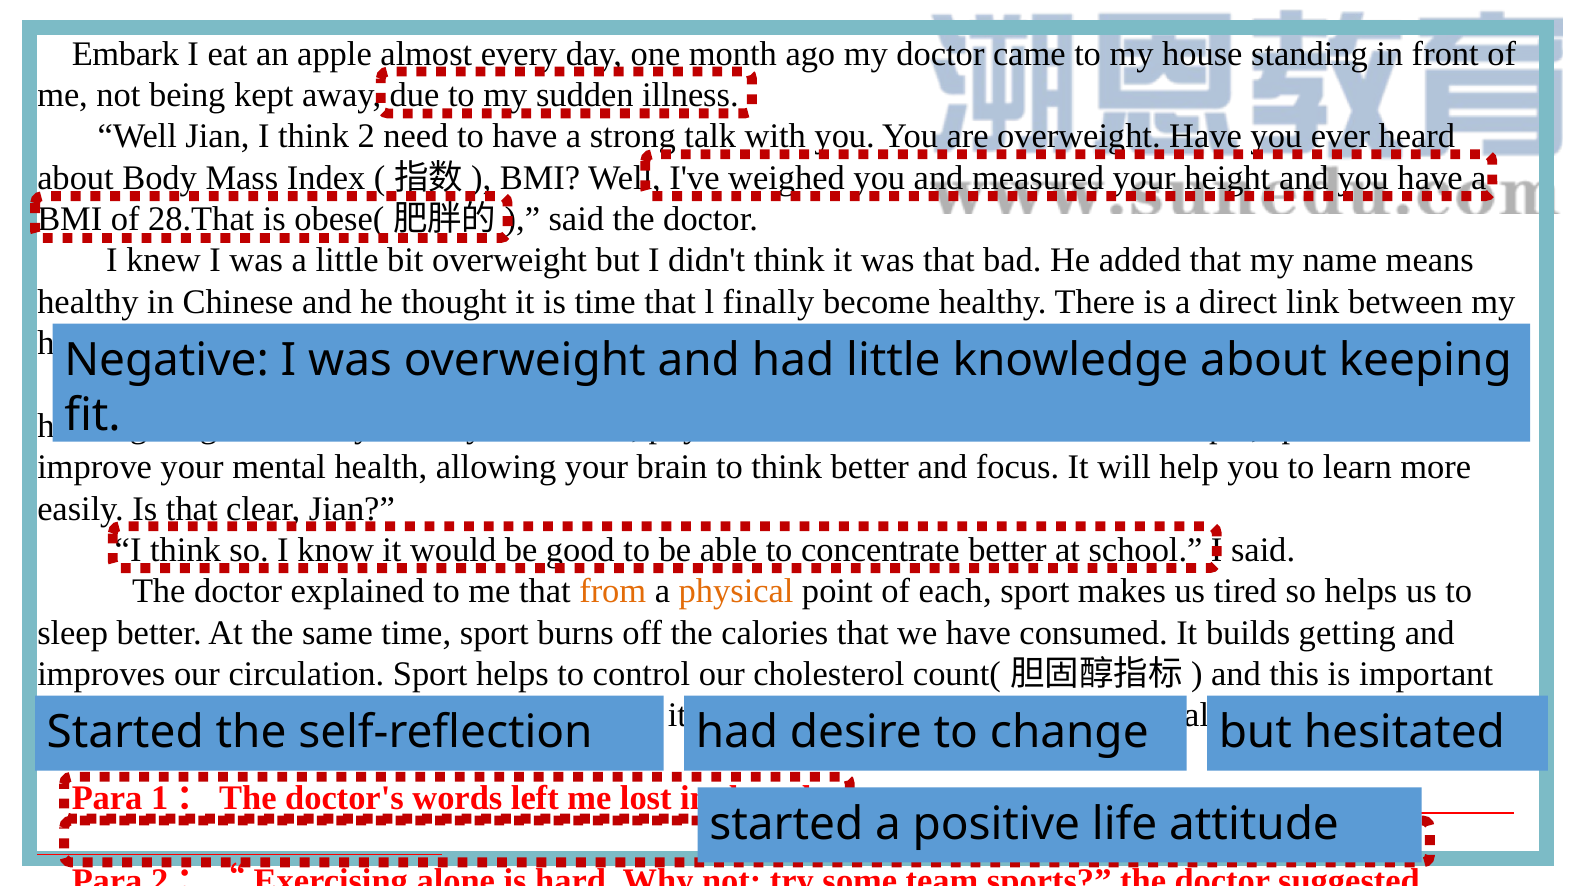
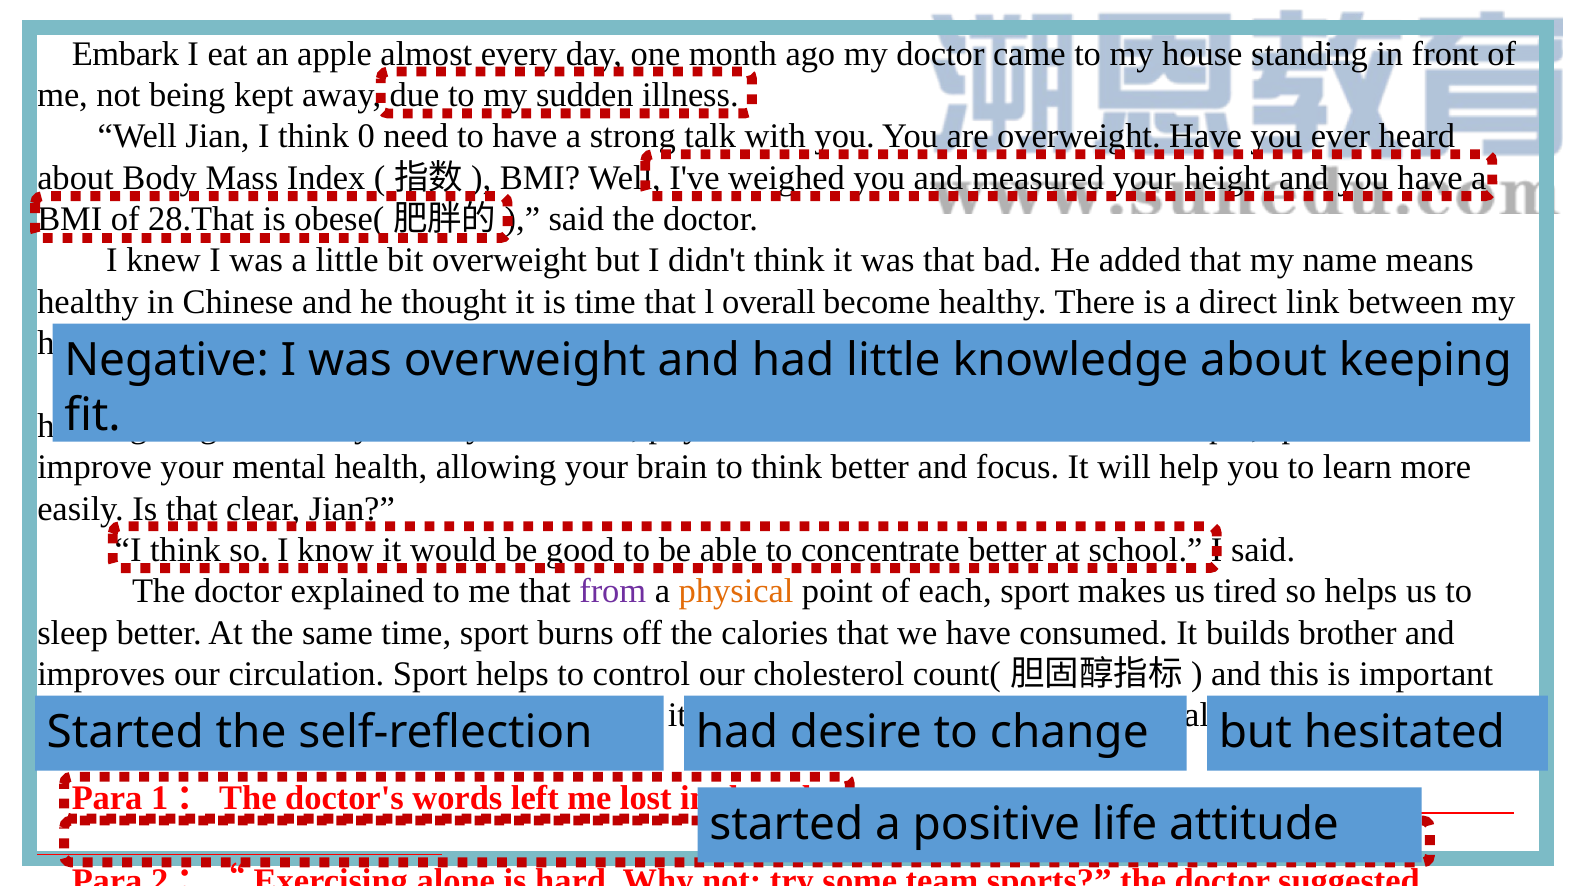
2: 2 -> 0
finally: finally -> overall
from colour: orange -> purple
getting: getting -> brother
